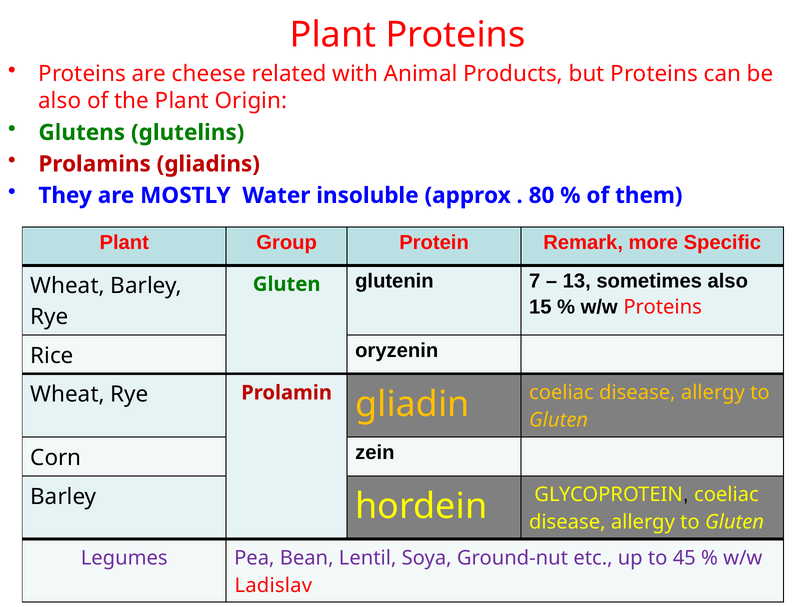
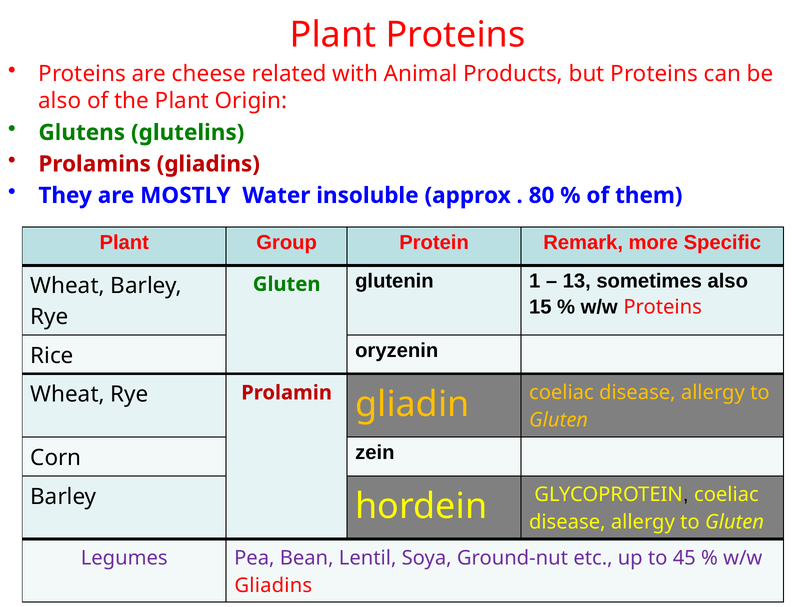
7: 7 -> 1
Ladislav at (273, 585): Ladislav -> Gliadins
